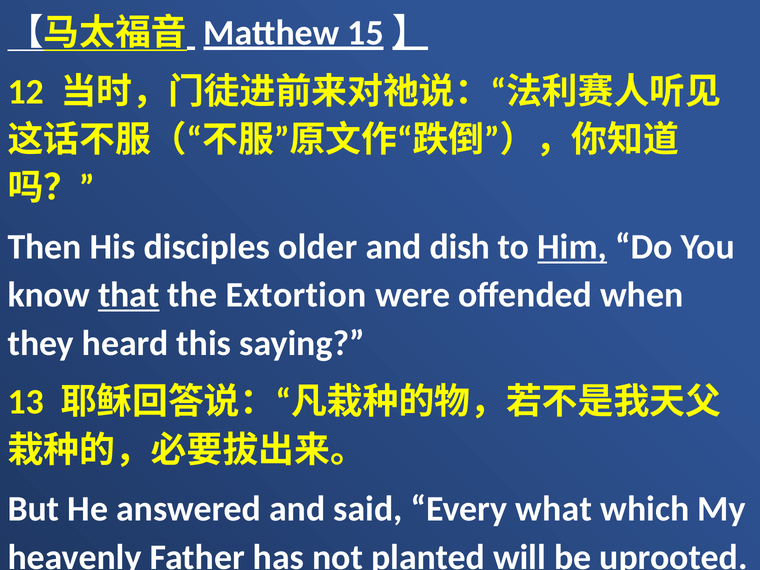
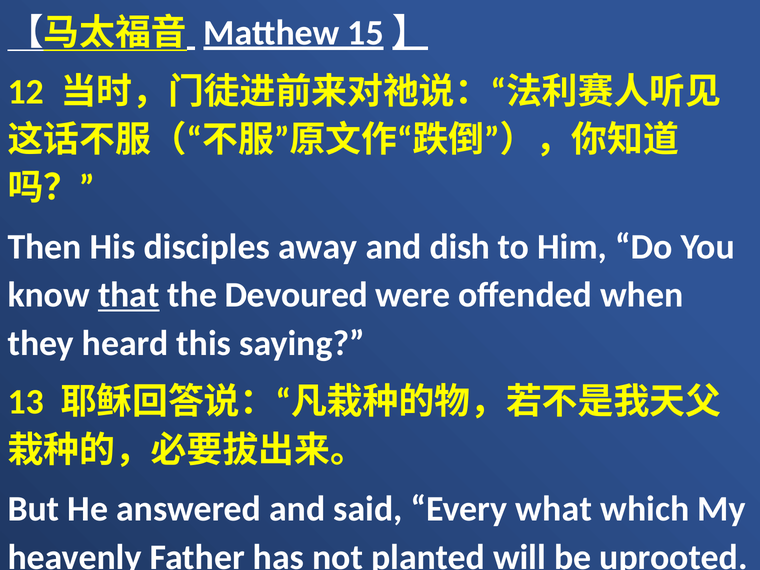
older: older -> away
Him underline: present -> none
Extortion: Extortion -> Devoured
